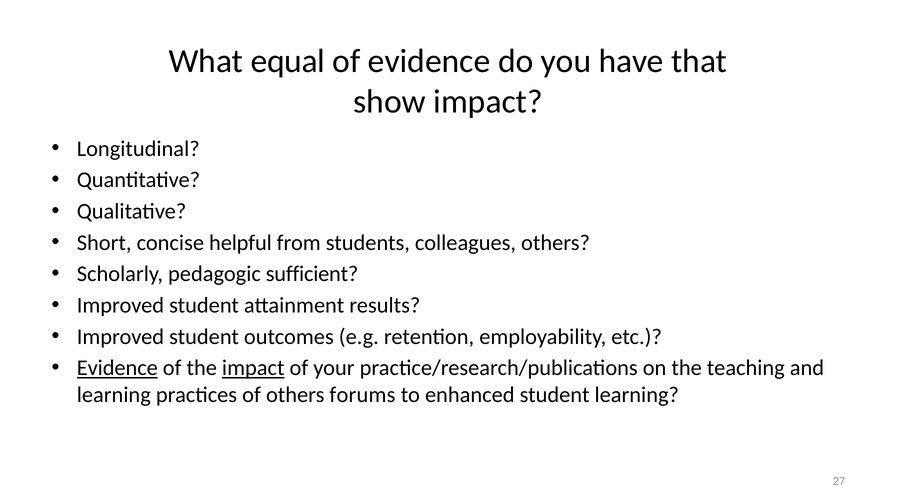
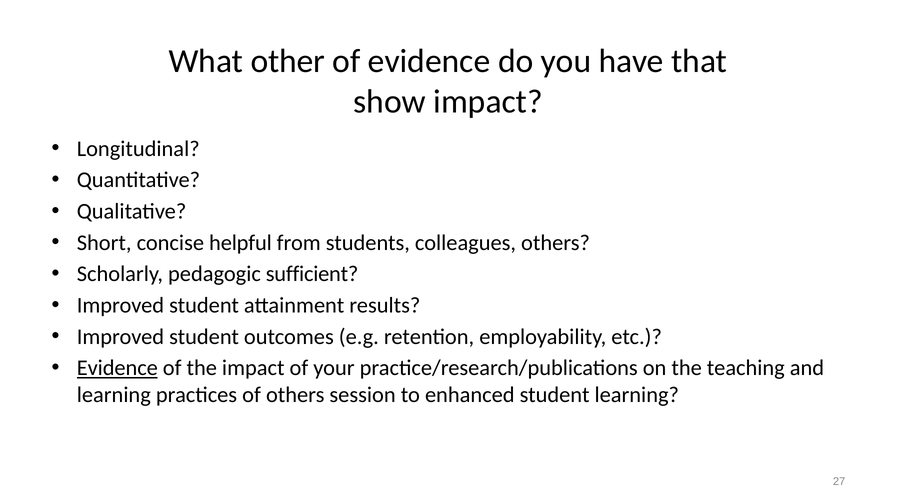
equal: equal -> other
impact at (253, 369) underline: present -> none
forums: forums -> session
